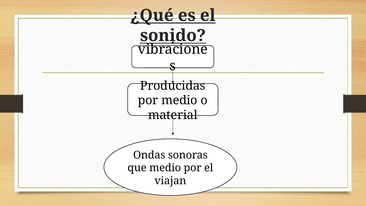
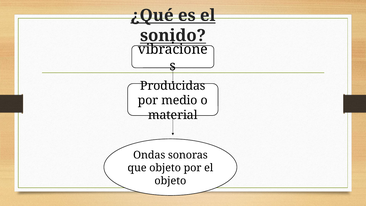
que medio: medio -> objeto
viajan at (170, 181): viajan -> objeto
